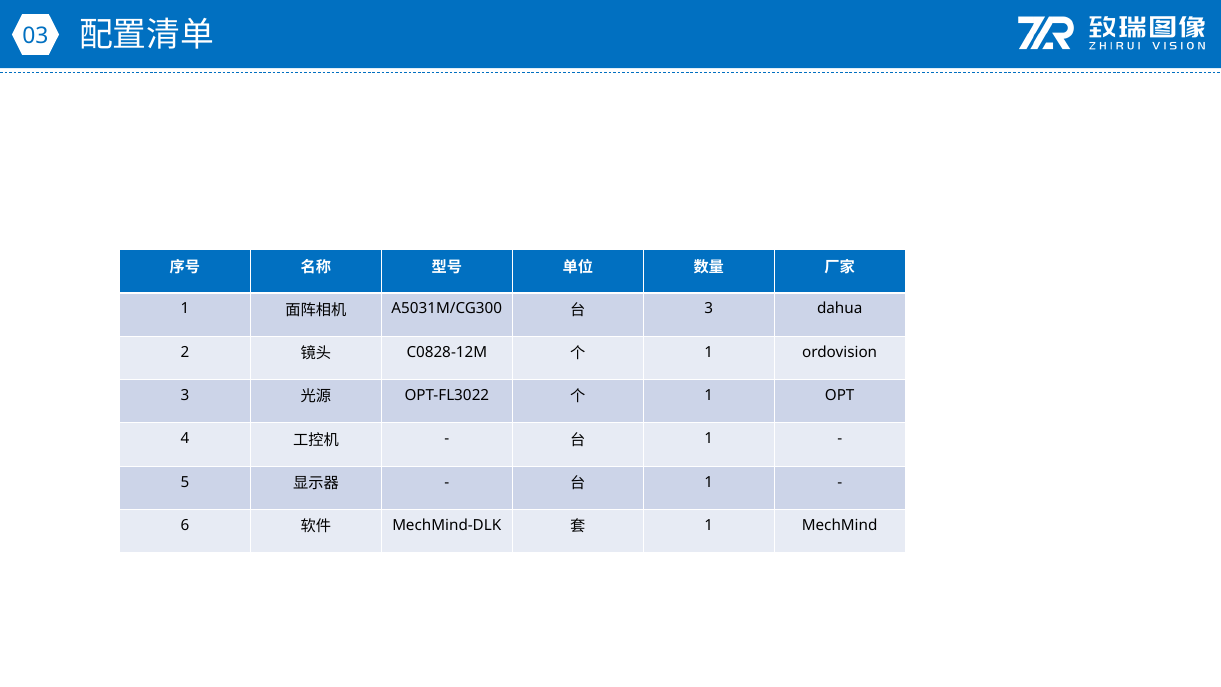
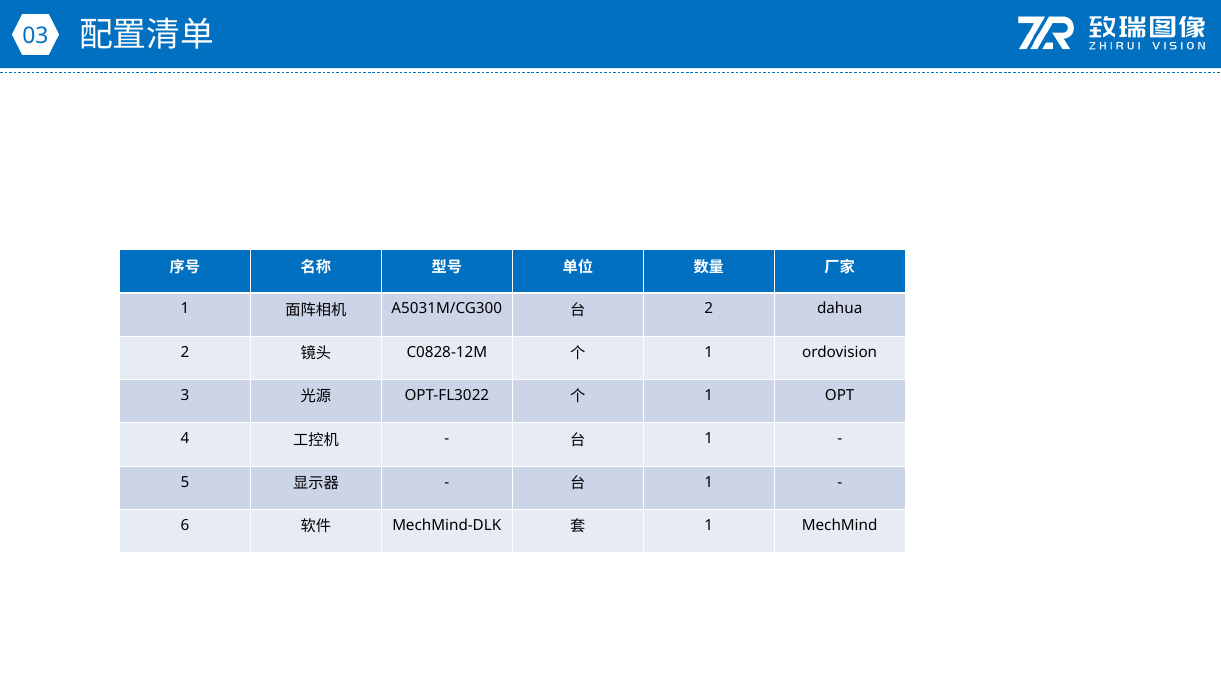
3 at (709, 309): 3 -> 2
